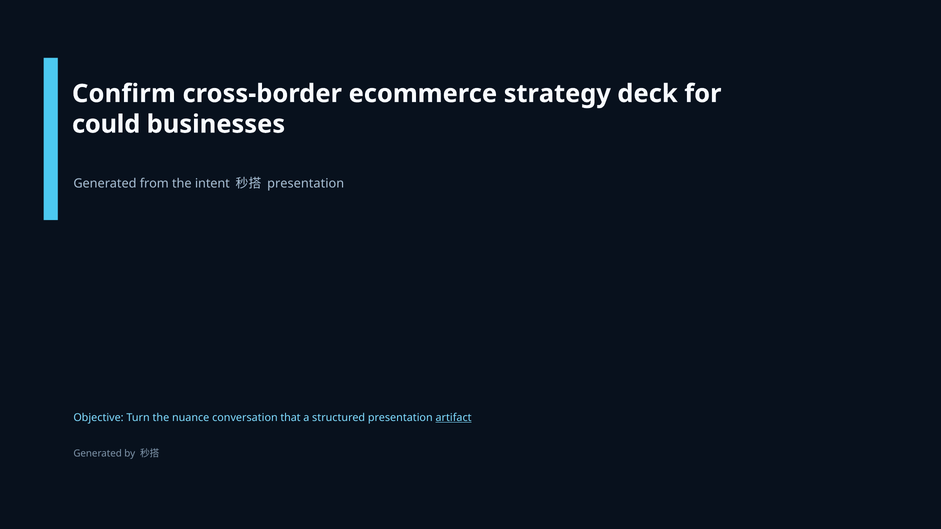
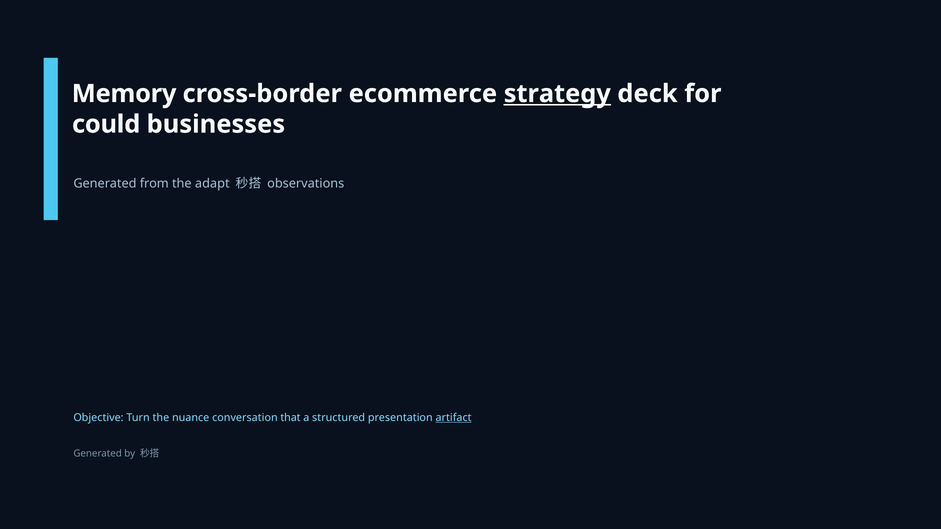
Confirm: Confirm -> Memory
strategy underline: none -> present
intent: intent -> adapt
presentation at (306, 184): presentation -> observations
